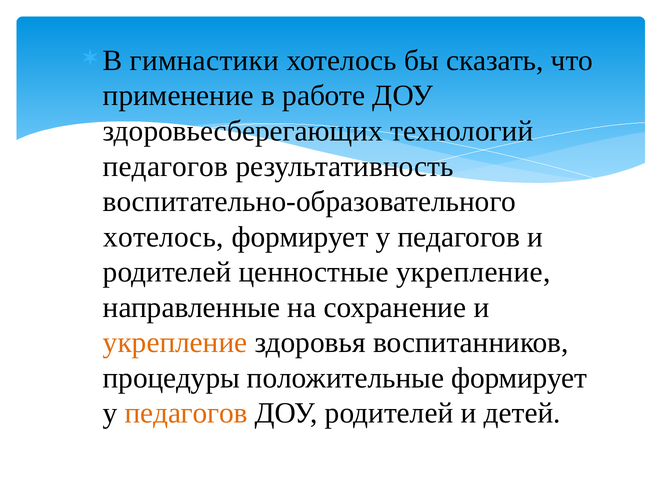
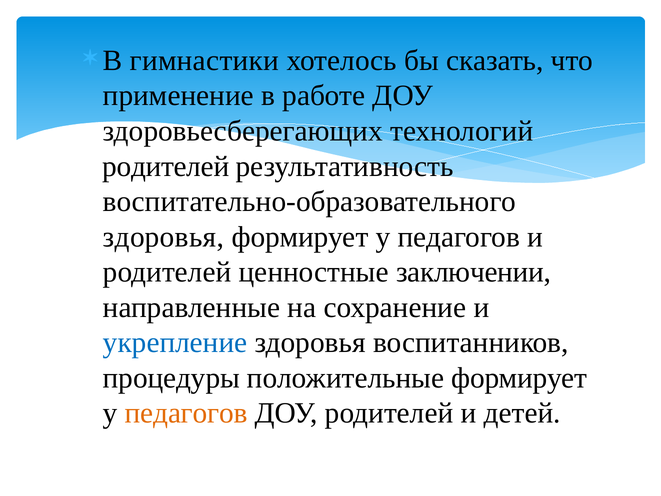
педагогов at (166, 166): педагогов -> родителей
хотелось at (163, 237): хотелось -> здоровья
ценностные укрепление: укрепление -> заключении
укрепление at (175, 343) colour: orange -> blue
